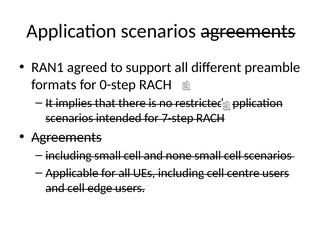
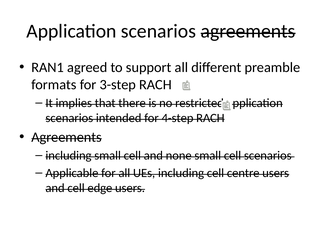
0-step: 0-step -> 3-step
7-step: 7-step -> 4-step
